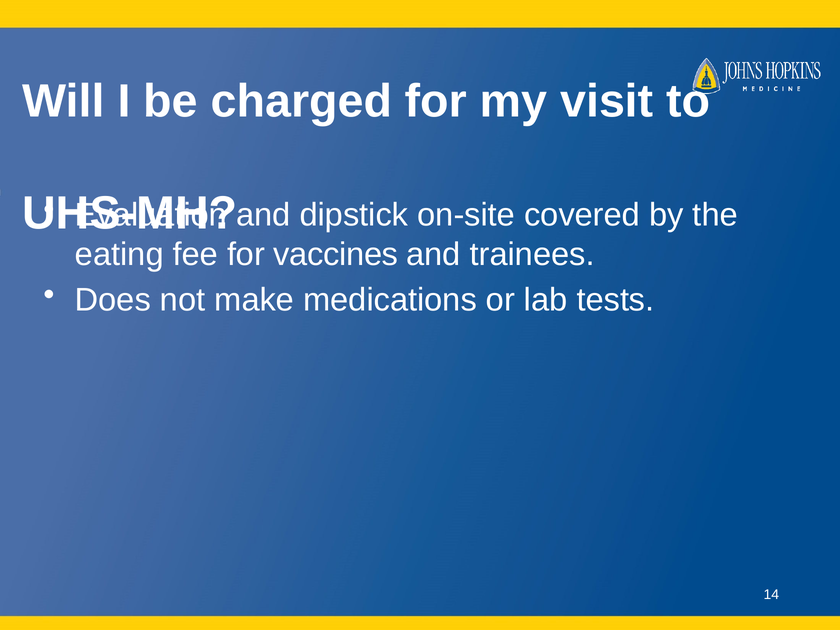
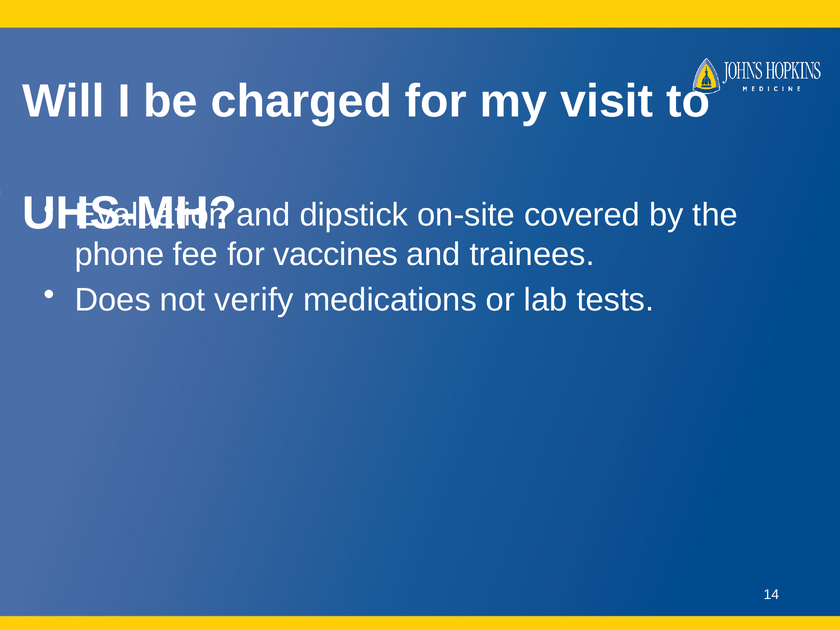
eating: eating -> phone
make: make -> verify
